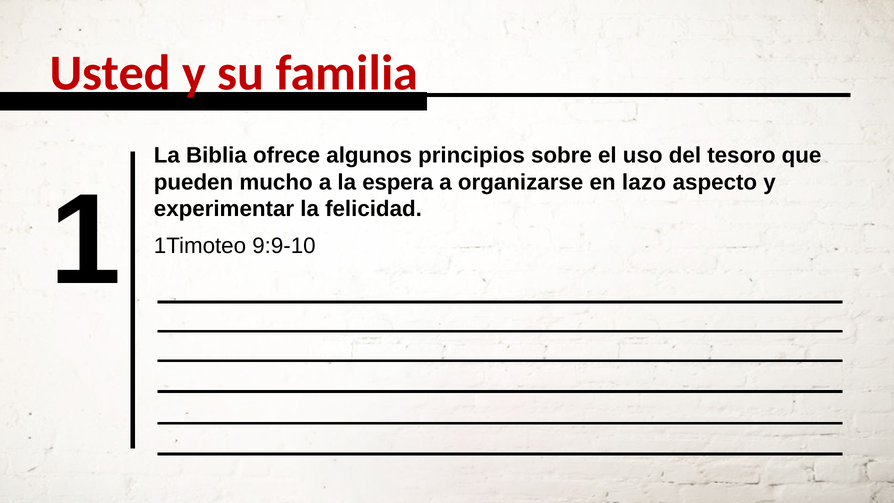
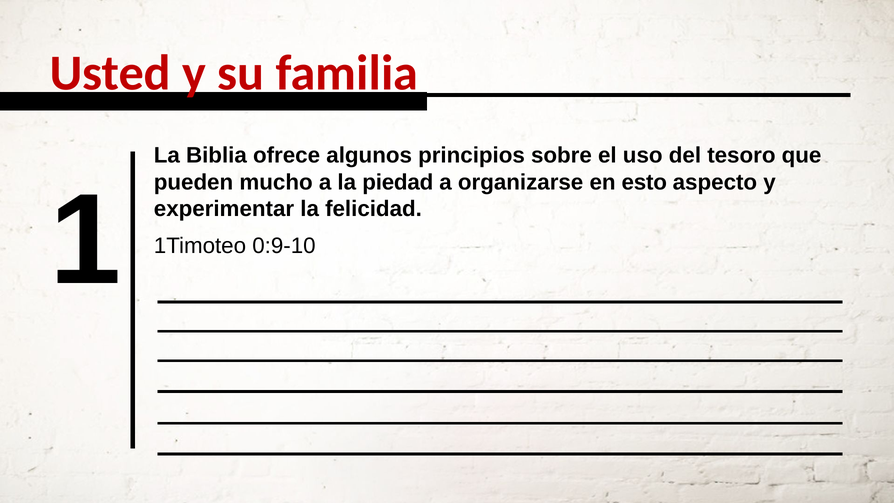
espera: espera -> piedad
lazo: lazo -> esto
9:9-10: 9:9-10 -> 0:9-10
